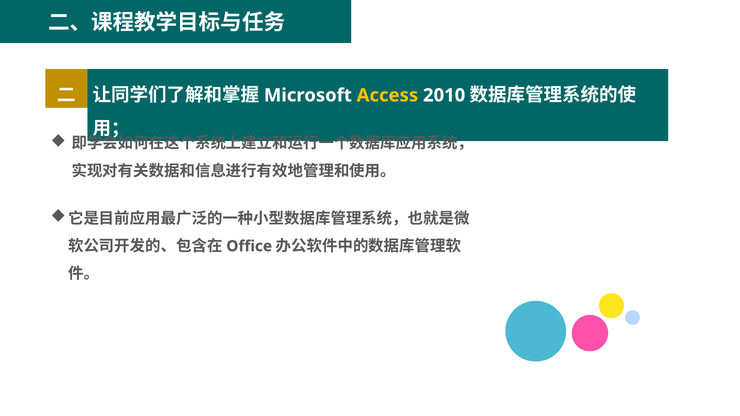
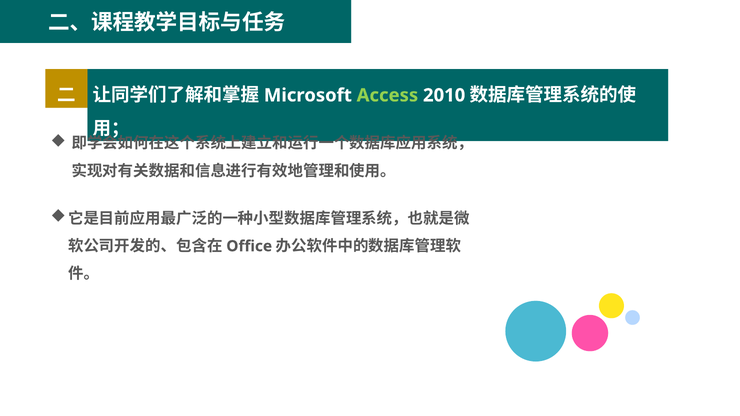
Access colour: yellow -> light green
